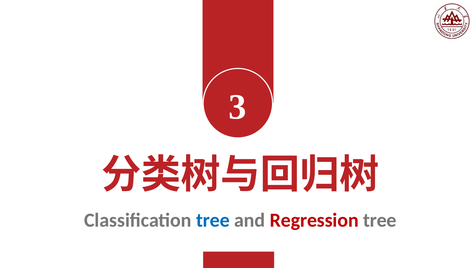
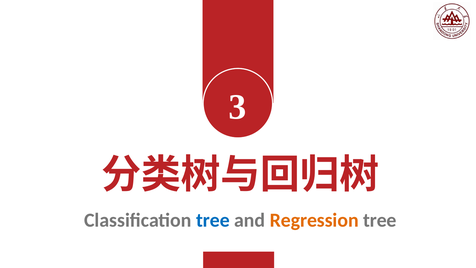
Regression colour: red -> orange
